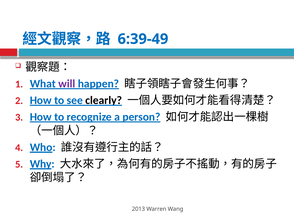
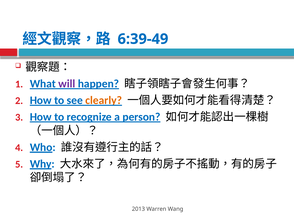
clearly colour: black -> orange
